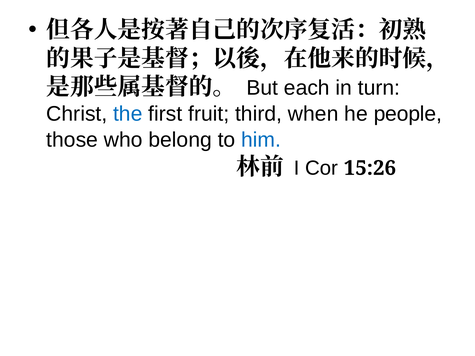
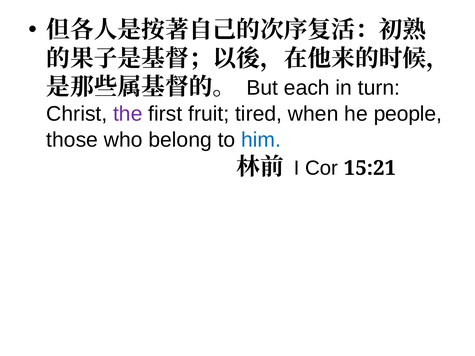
the colour: blue -> purple
third: third -> tired
15:26: 15:26 -> 15:21
